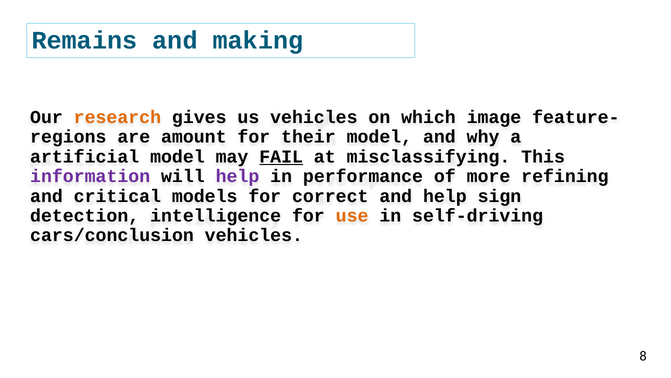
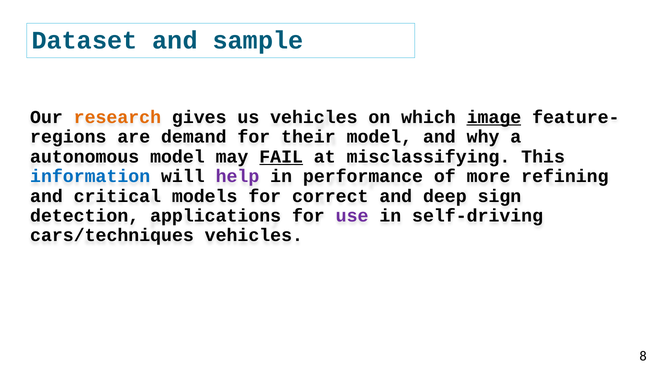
Remains: Remains -> Dataset
making: making -> sample
image underline: none -> present
amount: amount -> demand
artificial: artificial -> autonomous
information colour: purple -> blue
and help: help -> deep
intelligence: intelligence -> applications
use colour: orange -> purple
cars/conclusion: cars/conclusion -> cars/techniques
